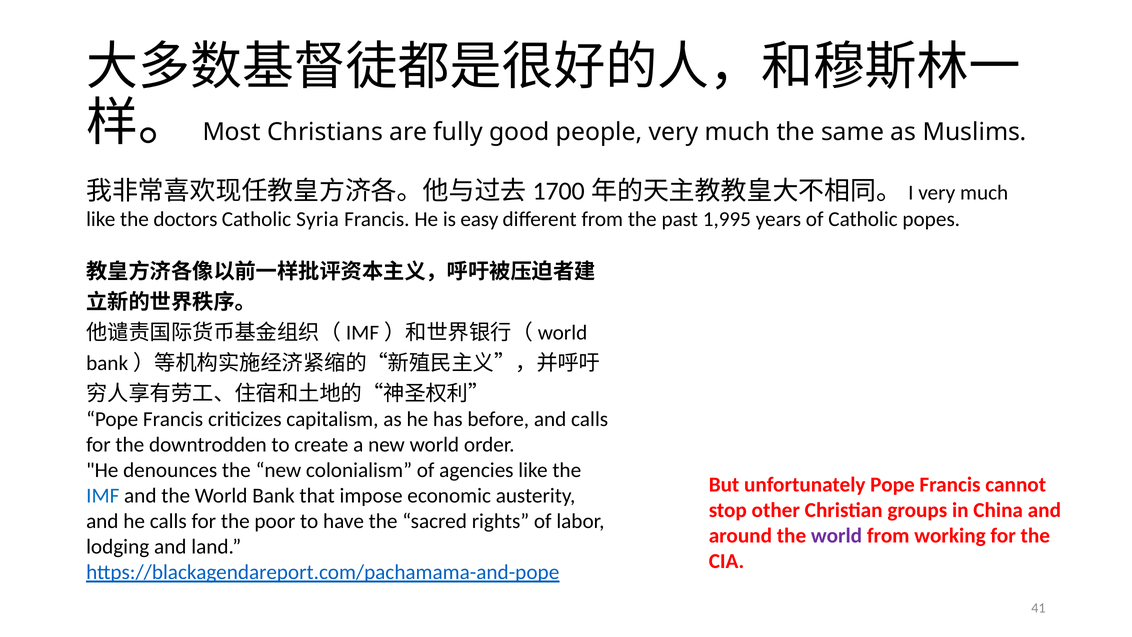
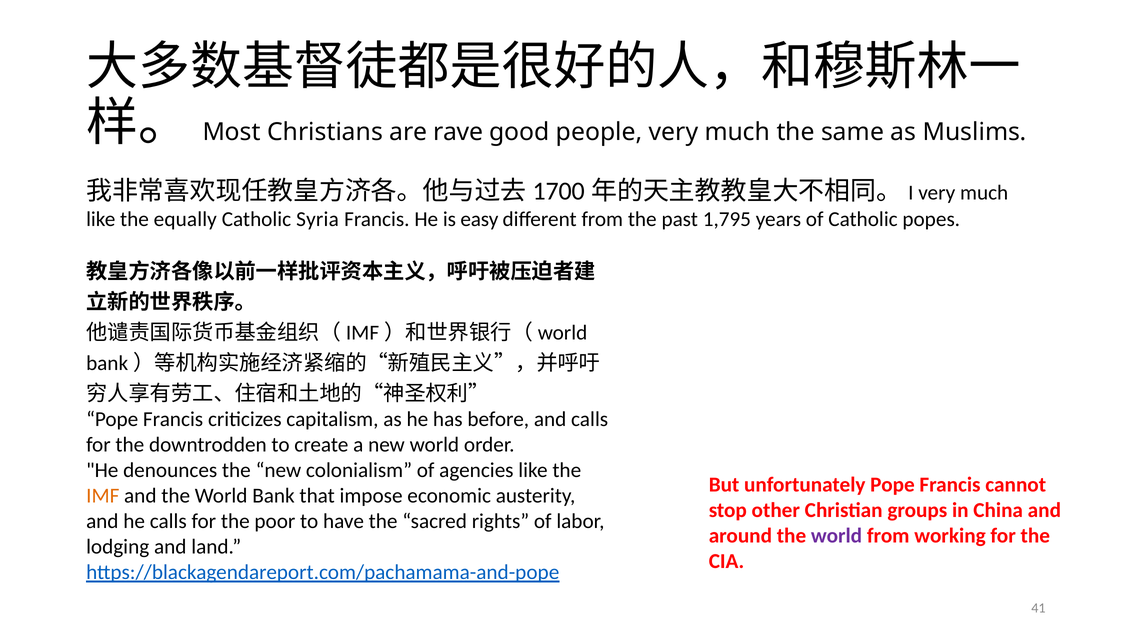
fully: fully -> rave
doctors: doctors -> equally
1,995: 1,995 -> 1,795
IMF colour: blue -> orange
